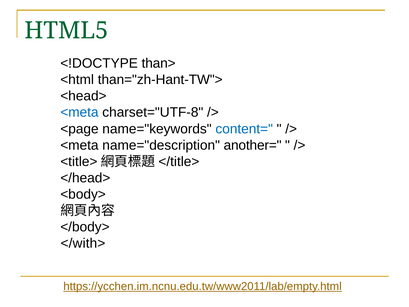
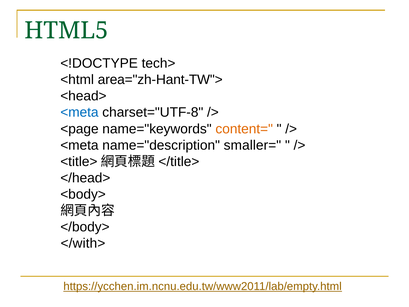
than>: than> -> tech>
than="zh-Hant-TW">: than="zh-Hant-TW"> -> area="zh-Hant-TW">
content= colour: blue -> orange
another=: another= -> smaller=
